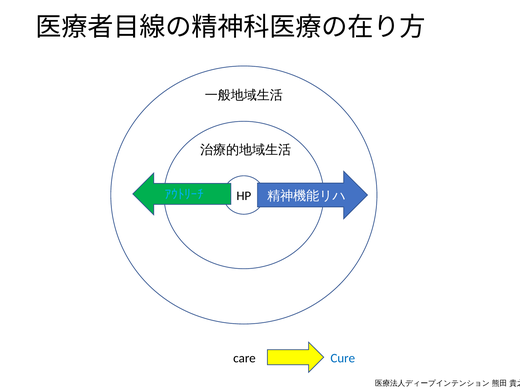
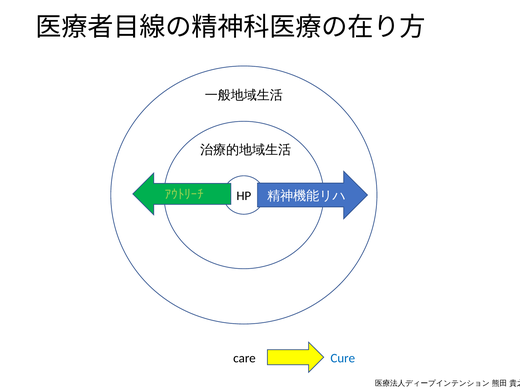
ｱｳﾄﾘｰﾁ colour: light blue -> light green
